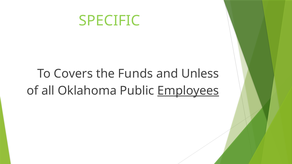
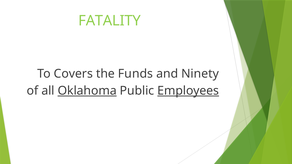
SPECIFIC: SPECIFIC -> FATALITY
Unless: Unless -> Ninety
Oklahoma underline: none -> present
